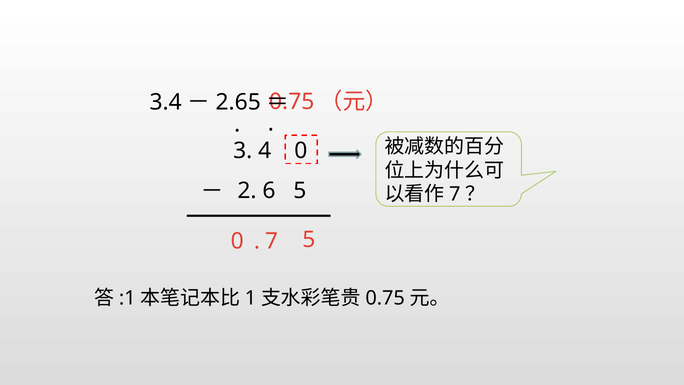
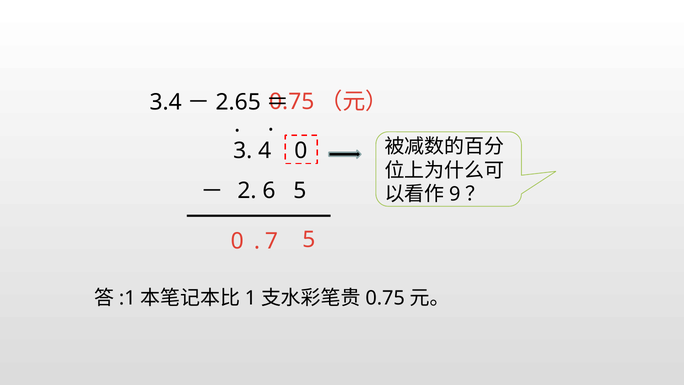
7 at (455, 194): 7 -> 9
